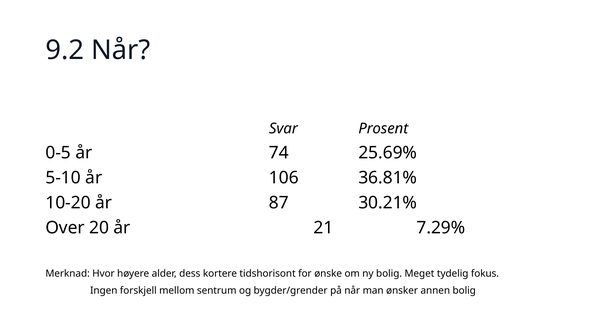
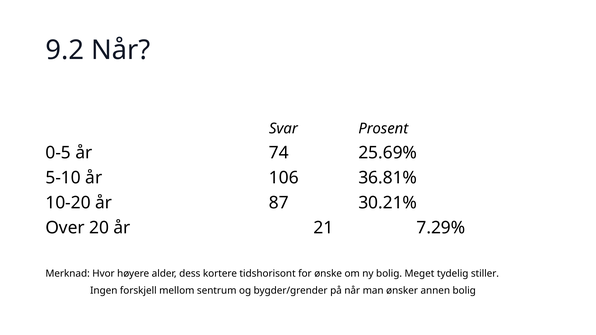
fokus: fokus -> stiller
